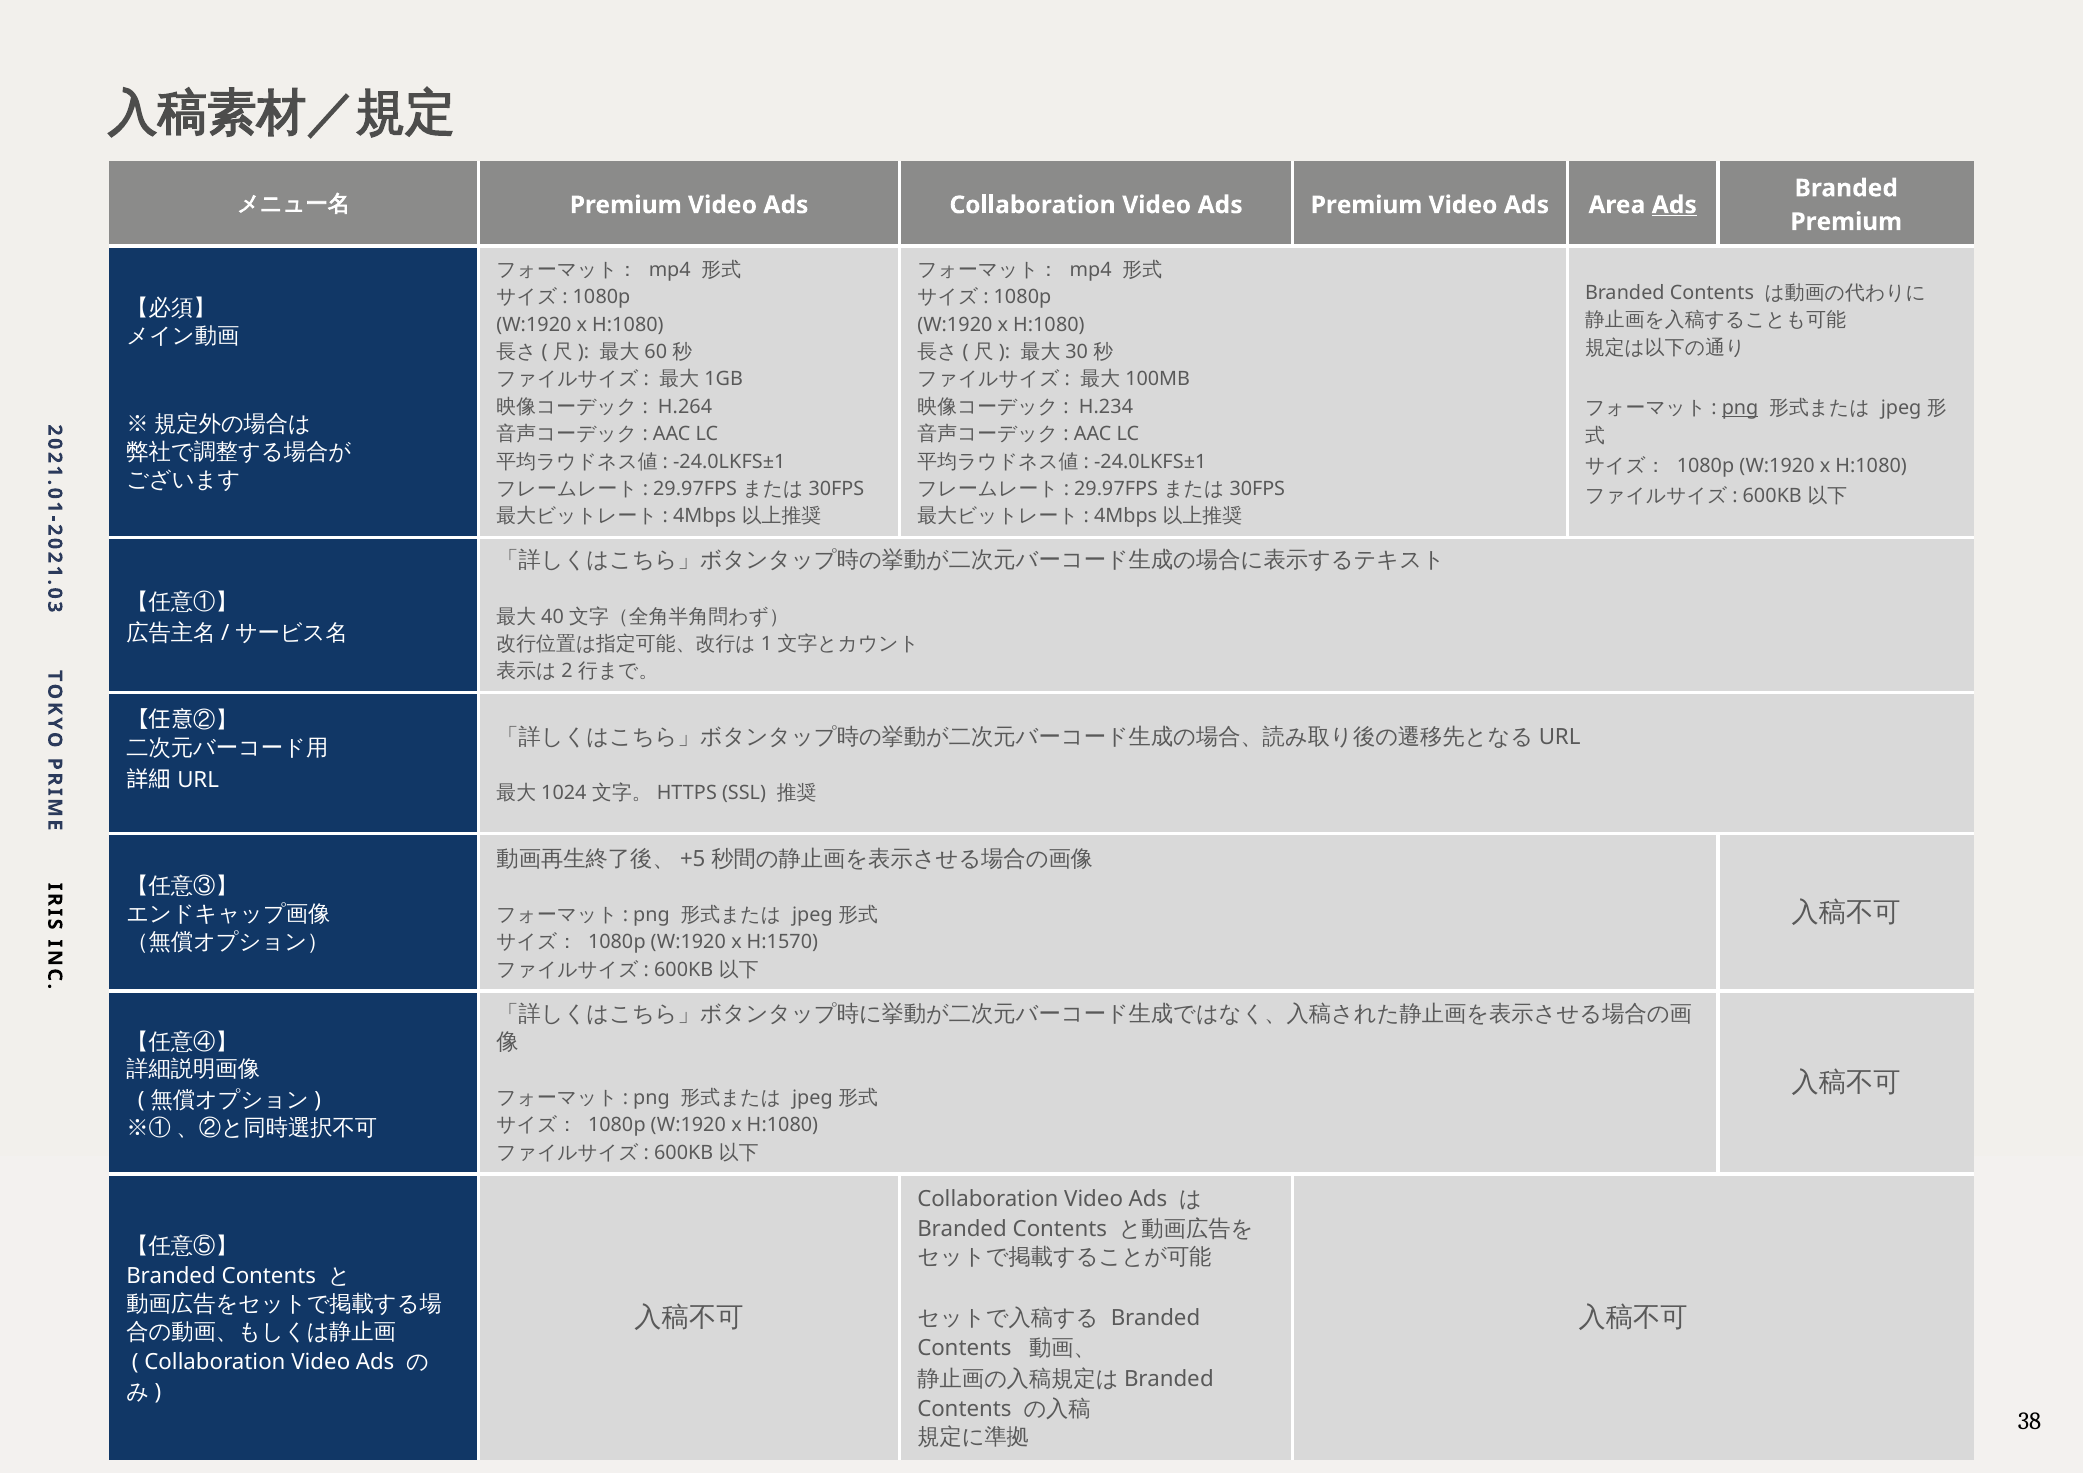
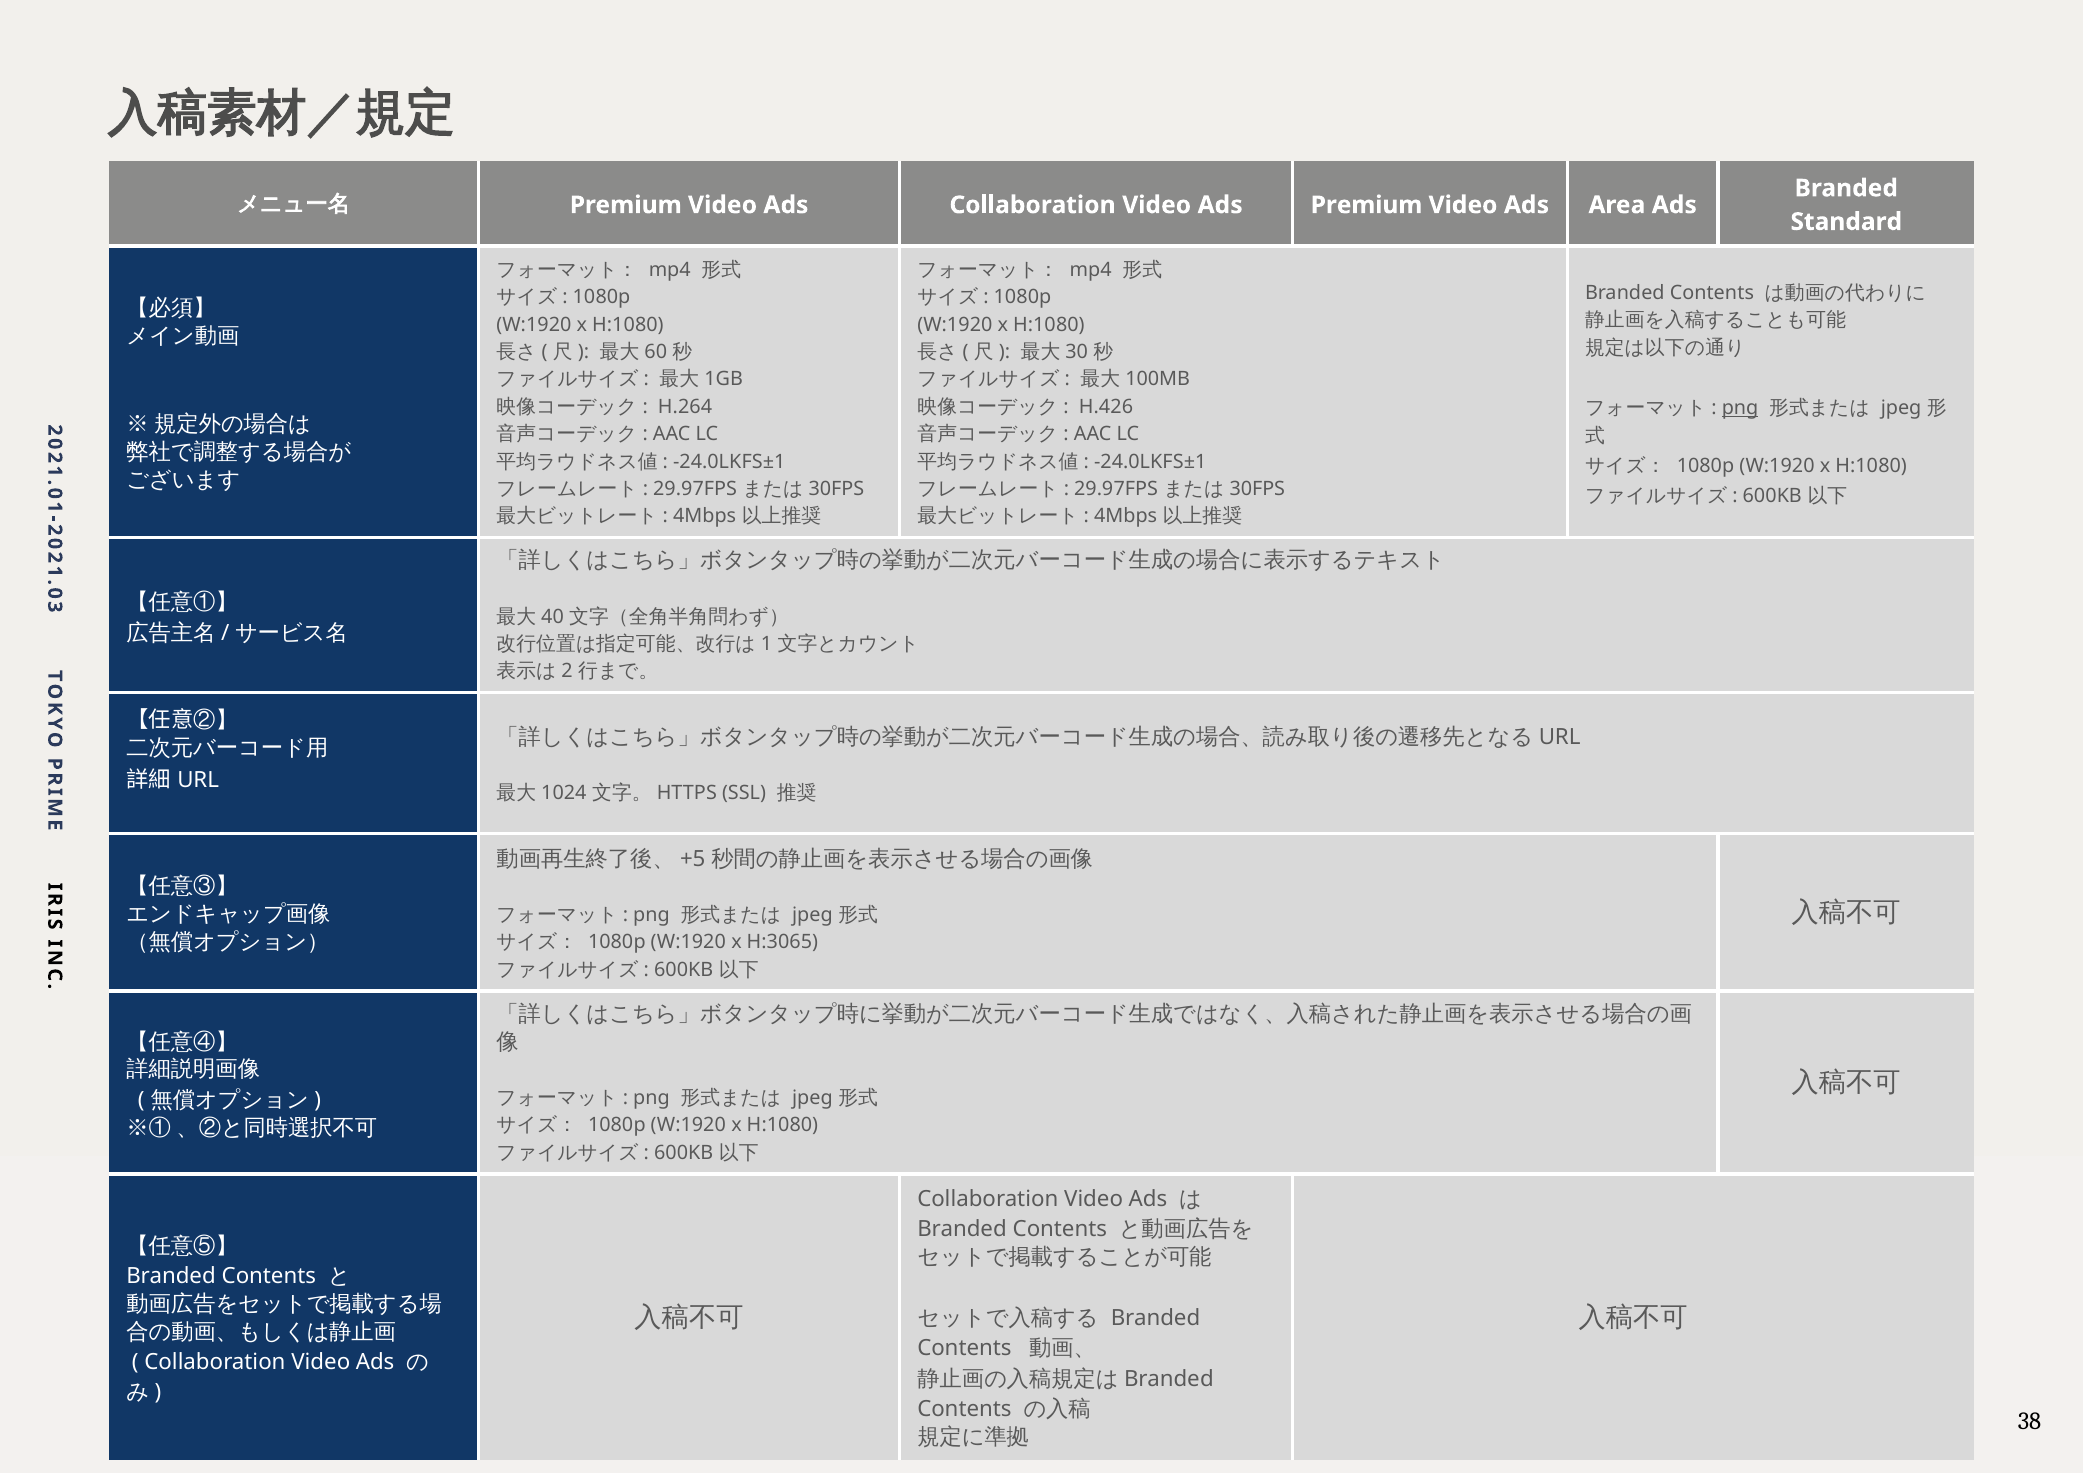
Ads at (1674, 205) underline: present -> none
Premium at (1846, 222): Premium -> Standard
H.234: H.234 -> H.426
H:1570: H:1570 -> H:3065
